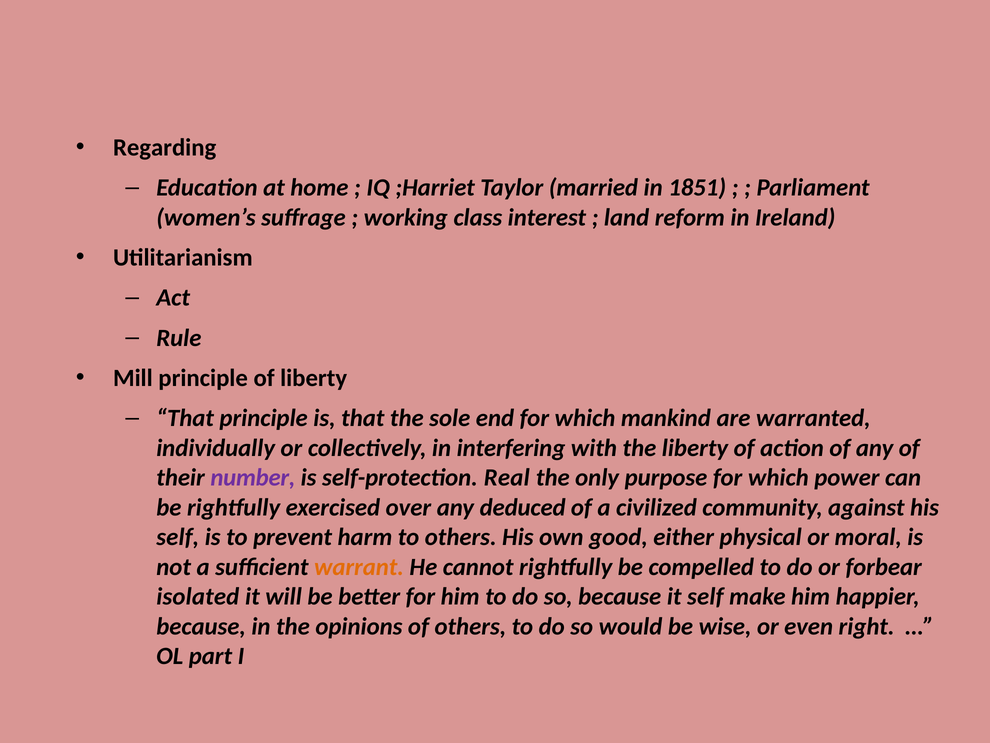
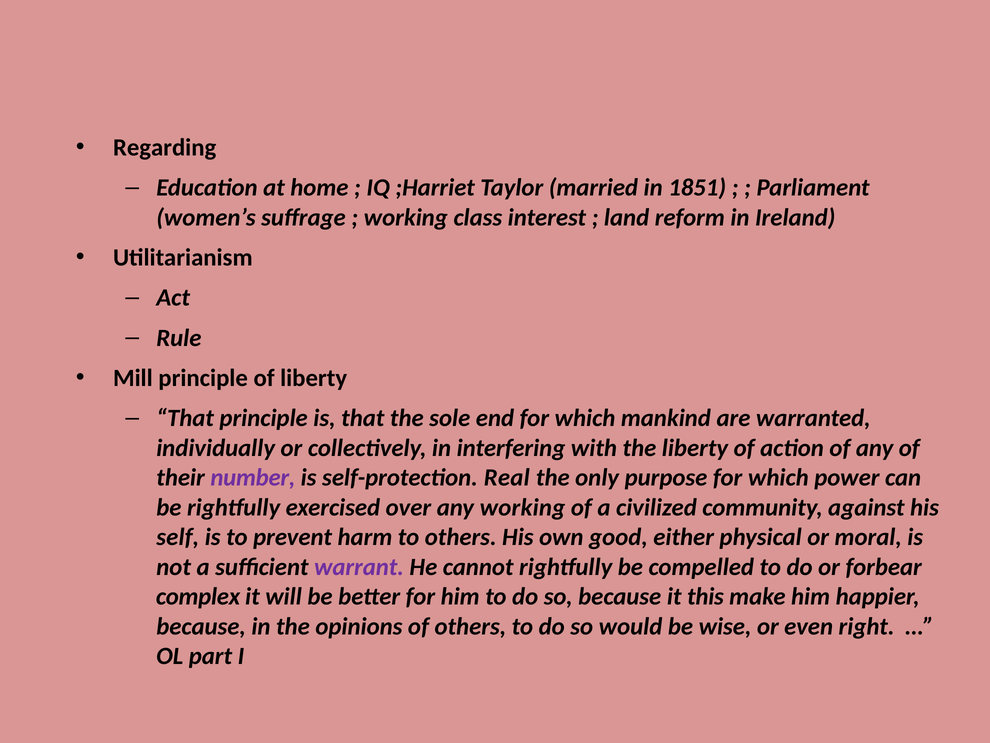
any deduced: deduced -> working
warrant colour: orange -> purple
isolated: isolated -> complex
it self: self -> this
